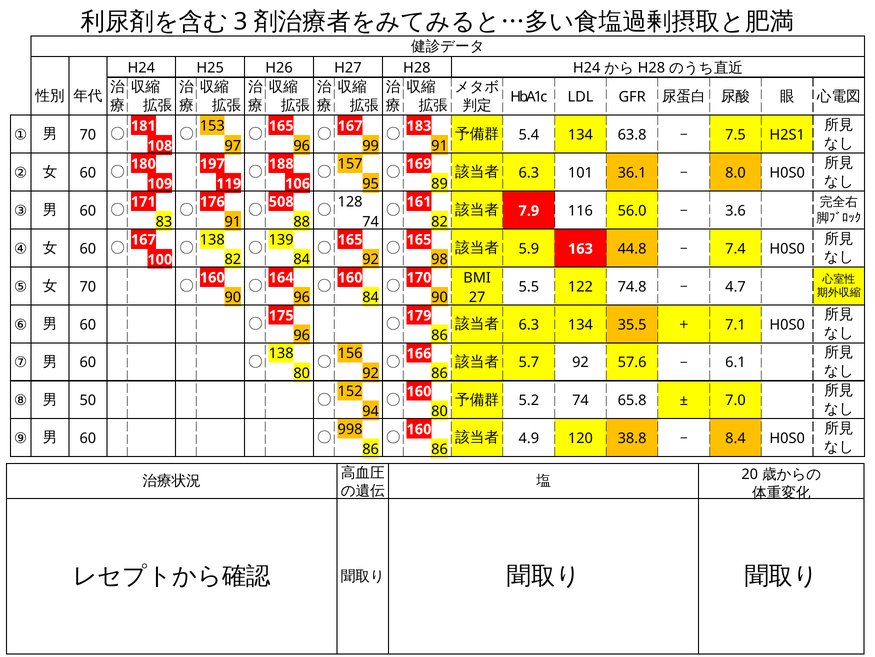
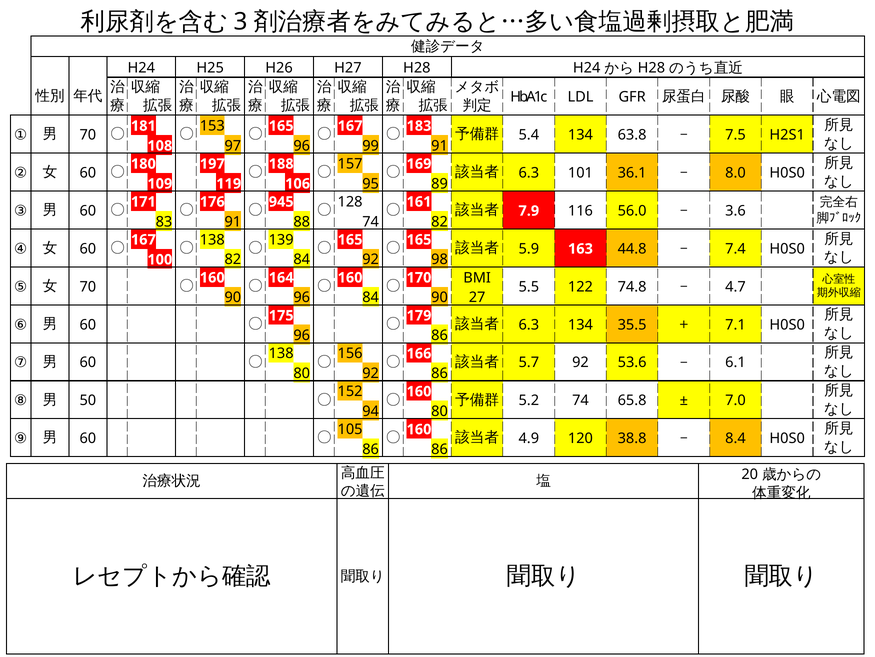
508: 508 -> 945
57.6: 57.6 -> 53.6
998: 998 -> 105
